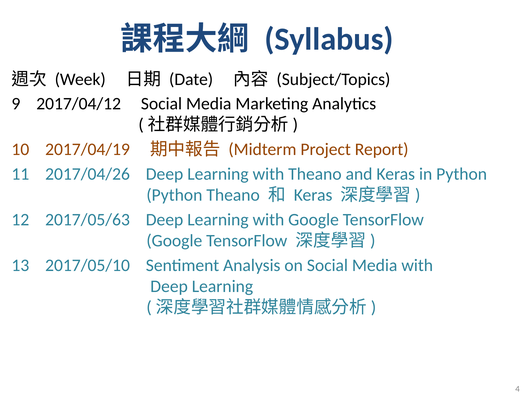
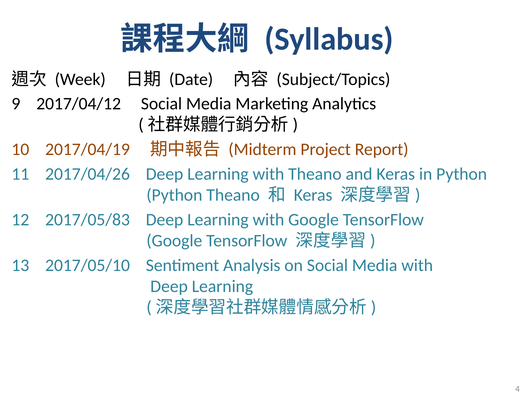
2017/05/63: 2017/05/63 -> 2017/05/83
